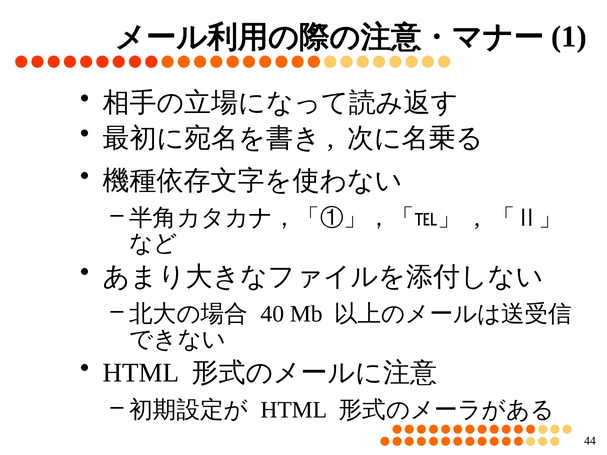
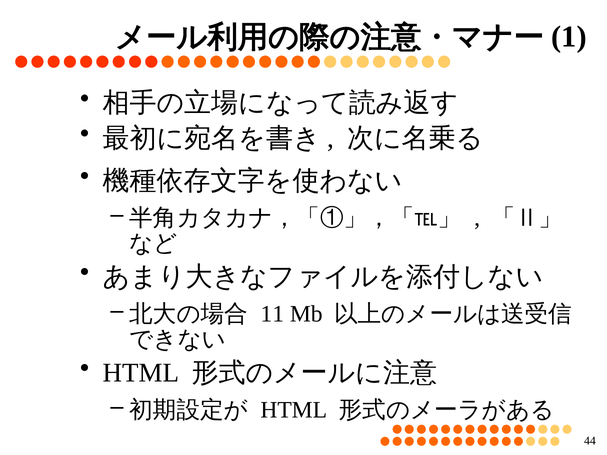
40: 40 -> 11
